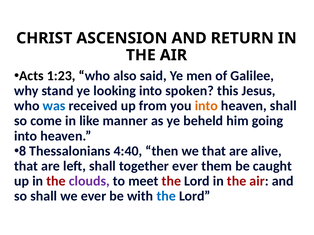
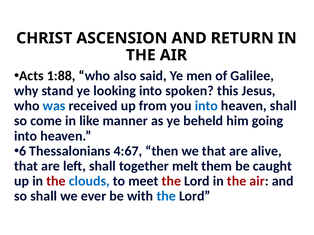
1:23: 1:23 -> 1:88
into at (206, 106) colour: orange -> blue
8: 8 -> 6
4:40: 4:40 -> 4:67
together ever: ever -> melt
clouds colour: purple -> blue
